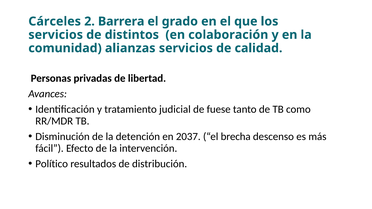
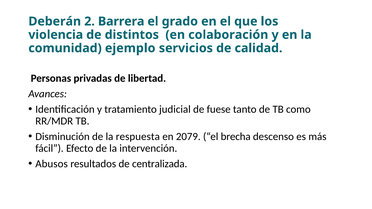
Cárceles: Cárceles -> Deberán
servicios at (56, 35): servicios -> violencia
alianzas: alianzas -> ejemplo
detención: detención -> respuesta
2037: 2037 -> 2079
Político: Político -> Abusos
distribución: distribución -> centralizada
